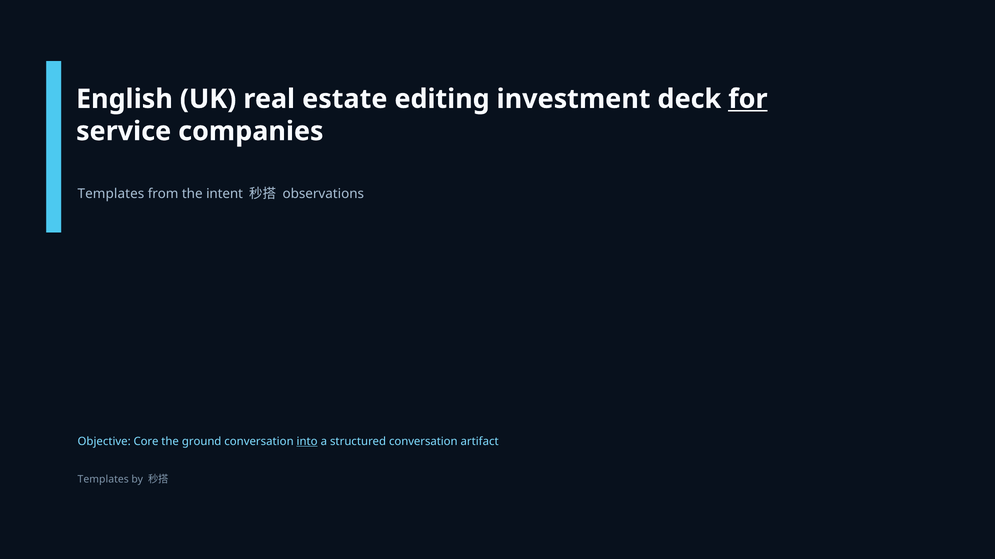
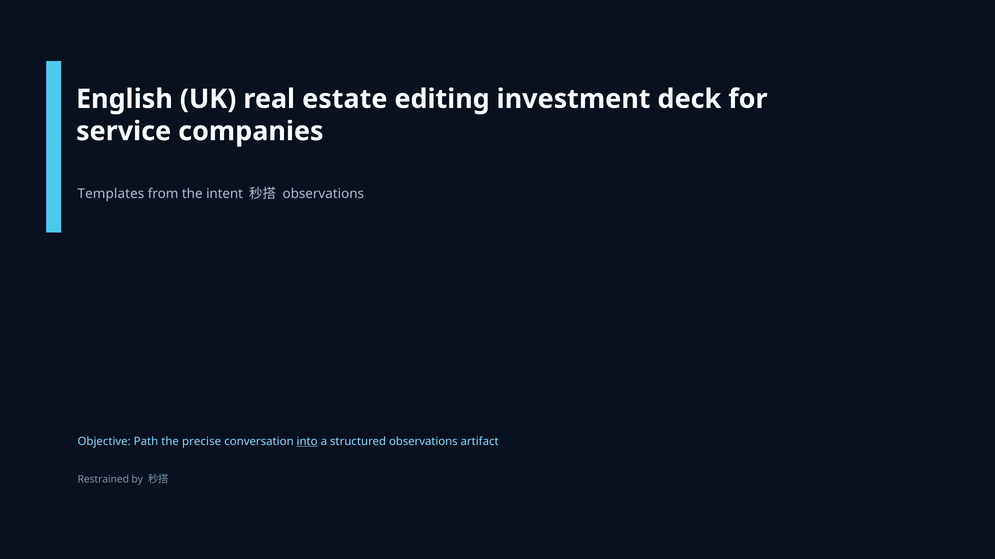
for underline: present -> none
Core: Core -> Path
ground: ground -> precise
structured conversation: conversation -> observations
Templates at (103, 480): Templates -> Restrained
